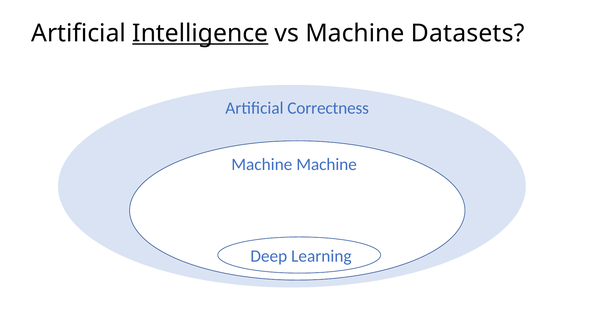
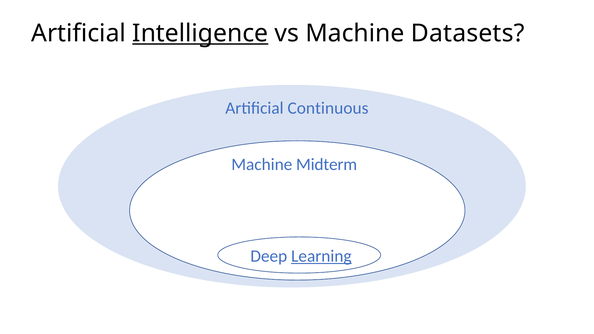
Correctness: Correctness -> Continuous
Machine Machine: Machine -> Midterm
Learning underline: none -> present
